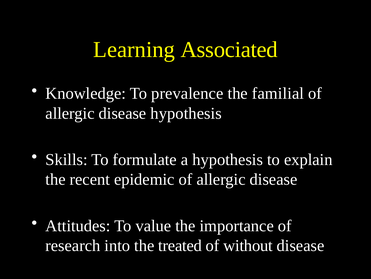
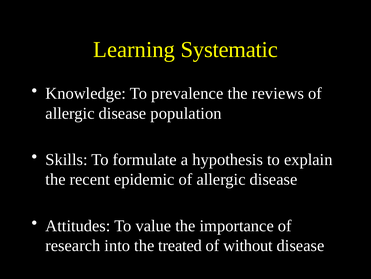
Associated: Associated -> Systematic
familial: familial -> reviews
disease hypothesis: hypothesis -> population
